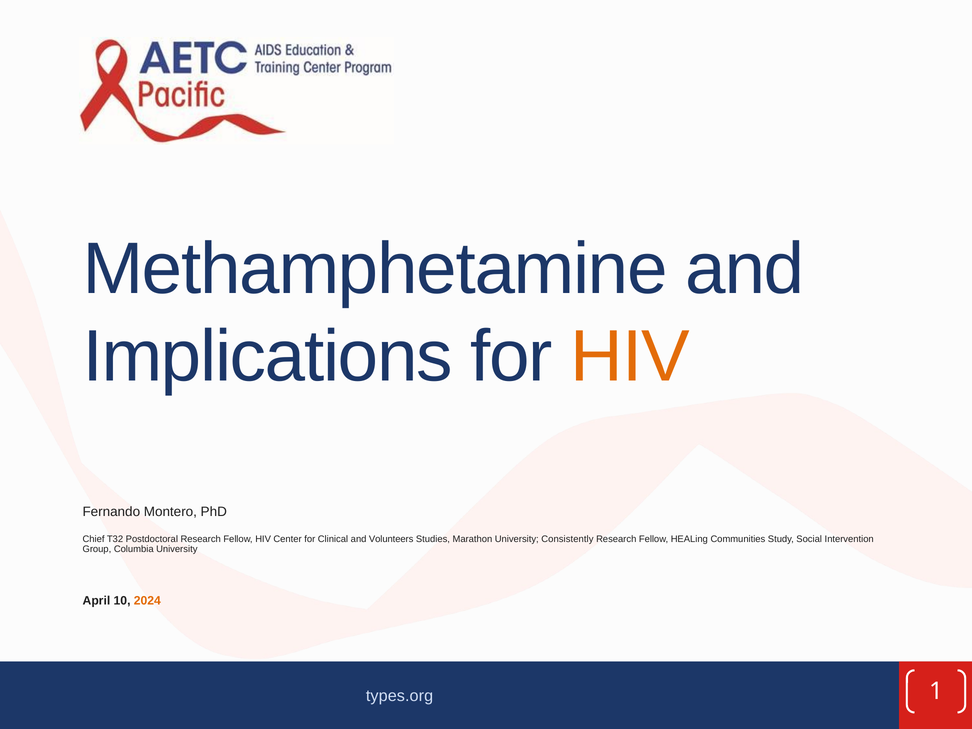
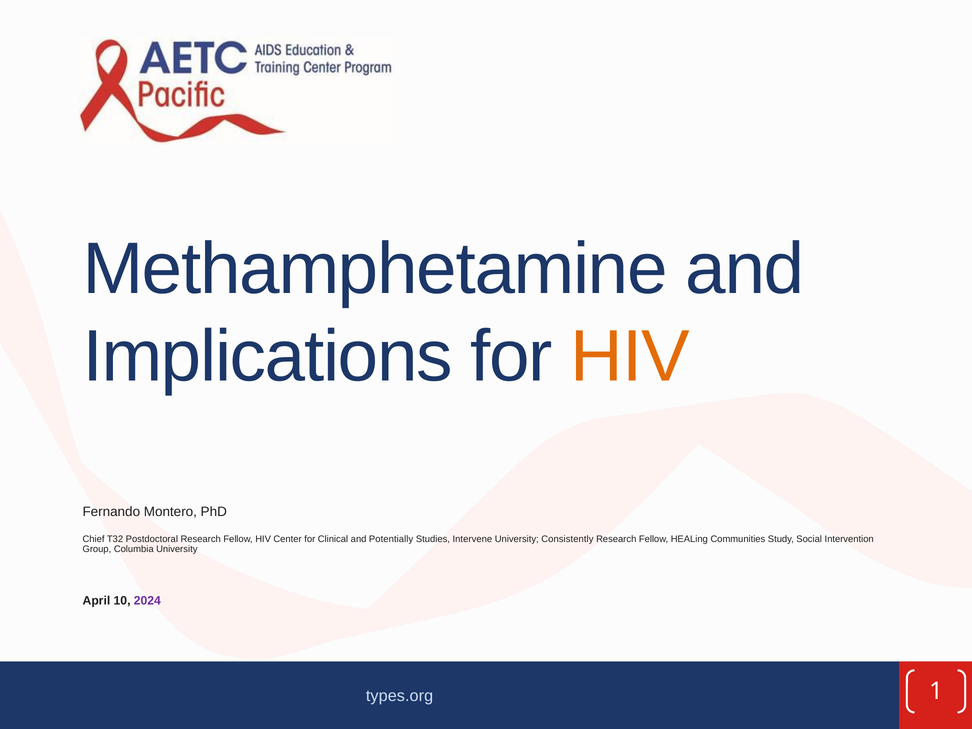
Volunteers: Volunteers -> Potentially
Marathon: Marathon -> Intervene
2024 colour: orange -> purple
